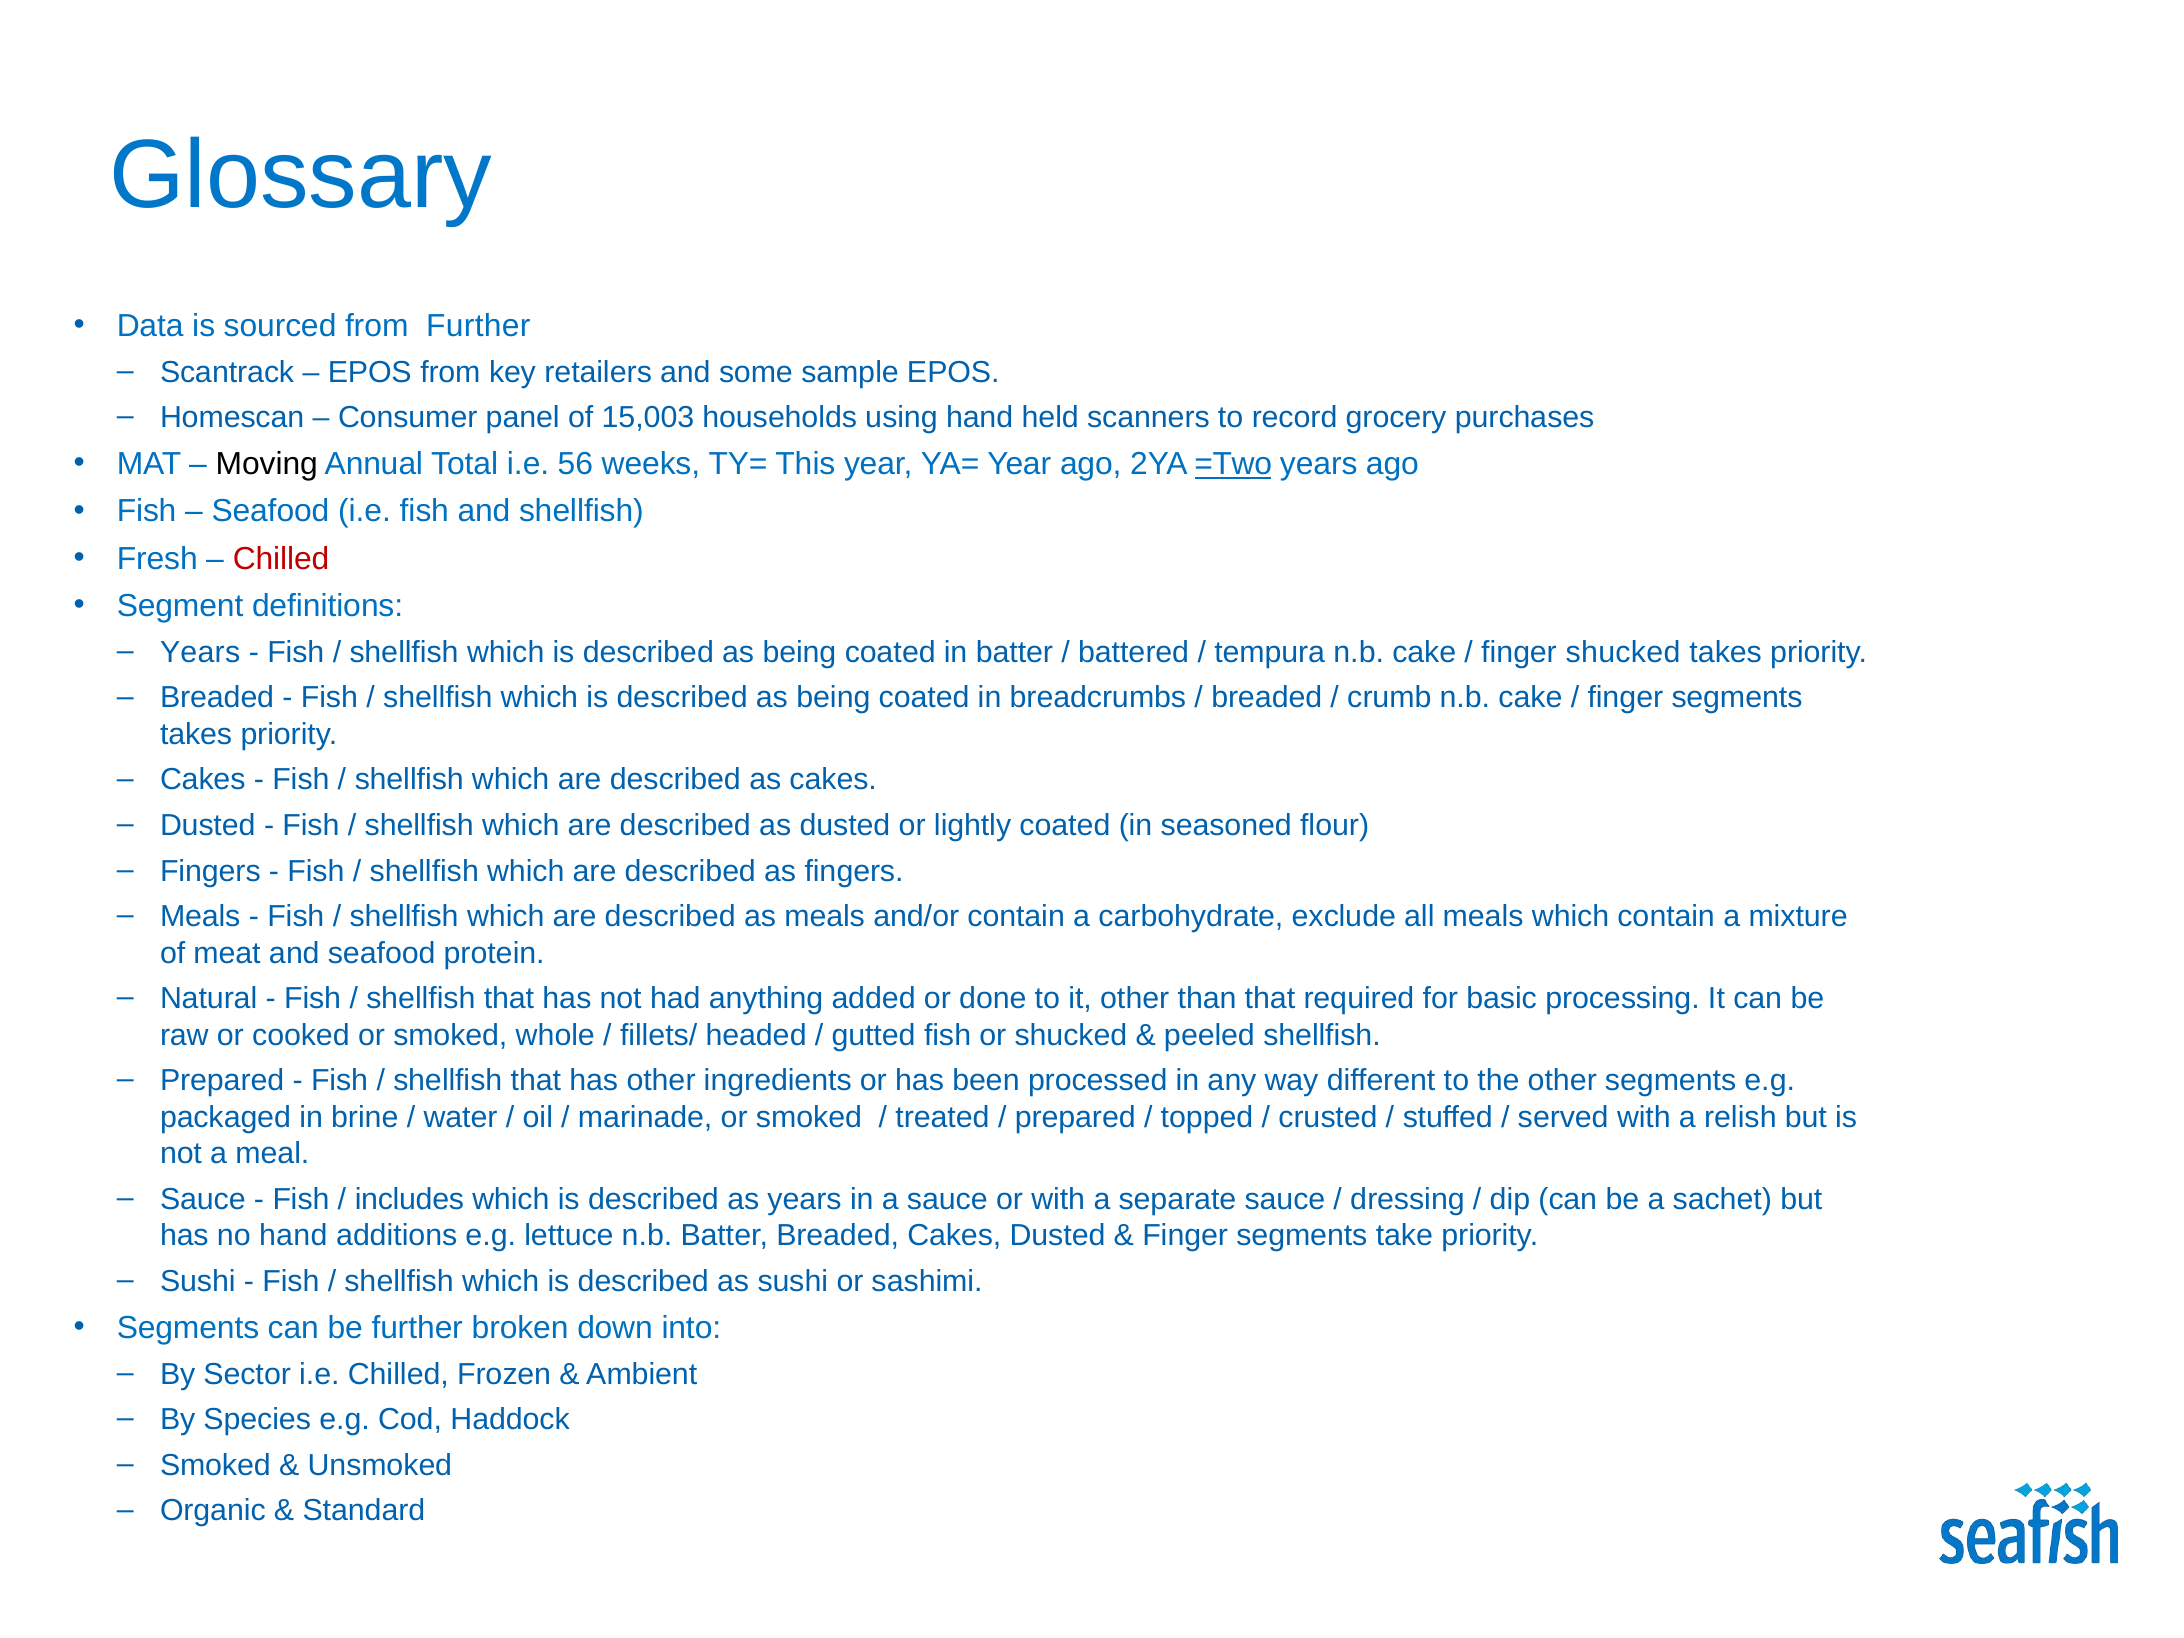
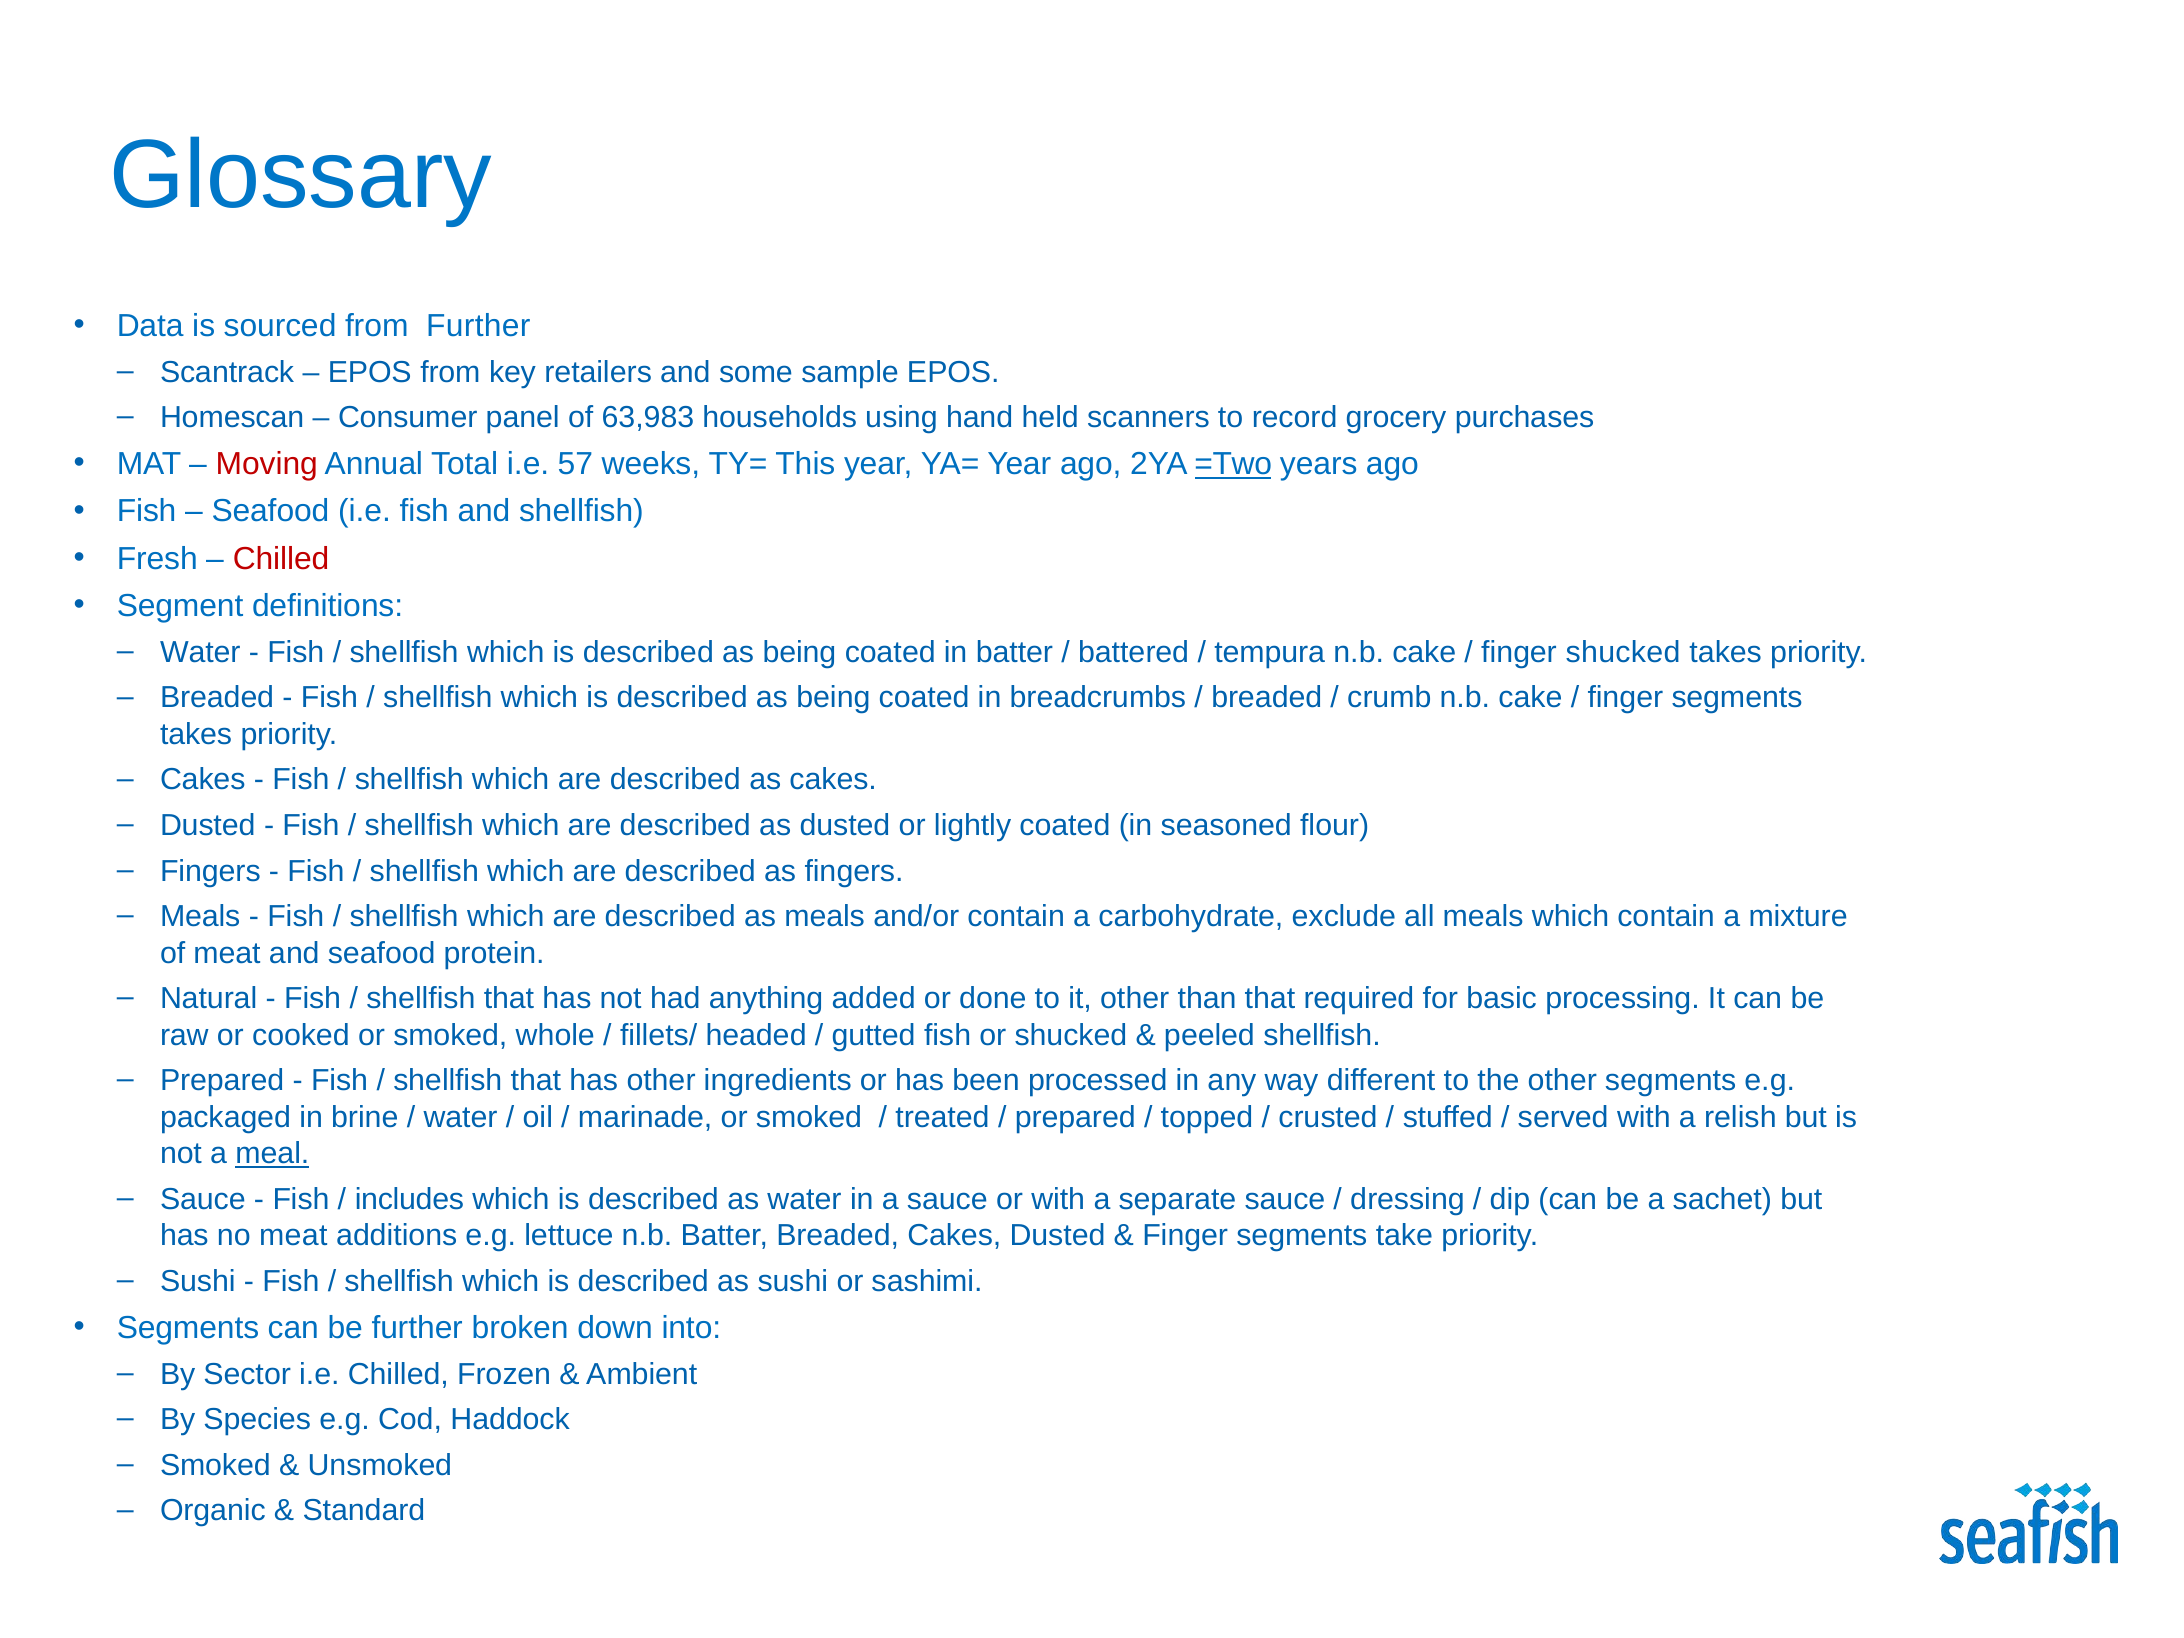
15,003: 15,003 -> 63,983
Moving colour: black -> red
56: 56 -> 57
Years at (200, 652): Years -> Water
meal underline: none -> present
as years: years -> water
no hand: hand -> meat
